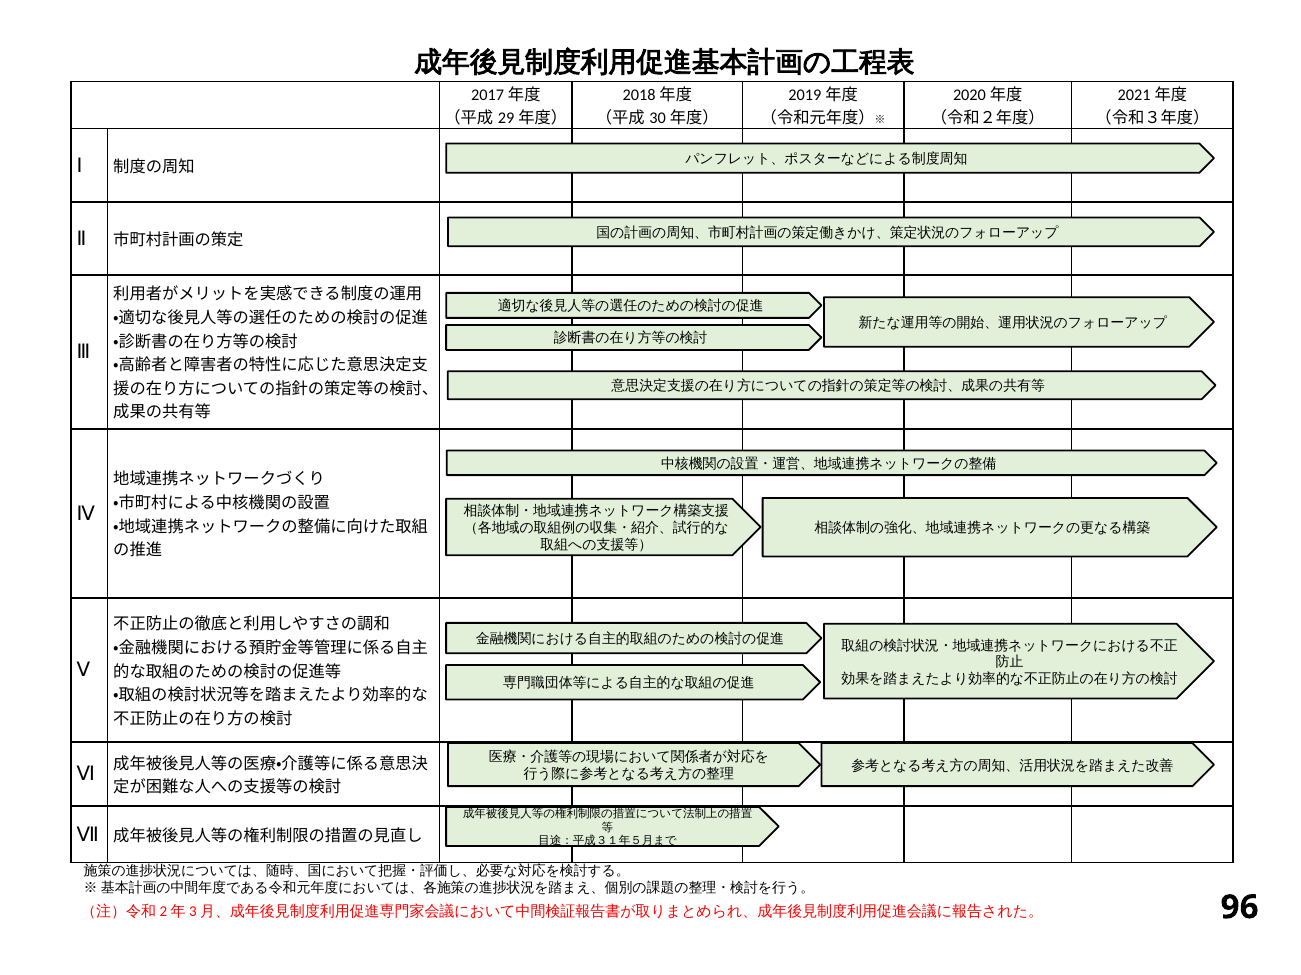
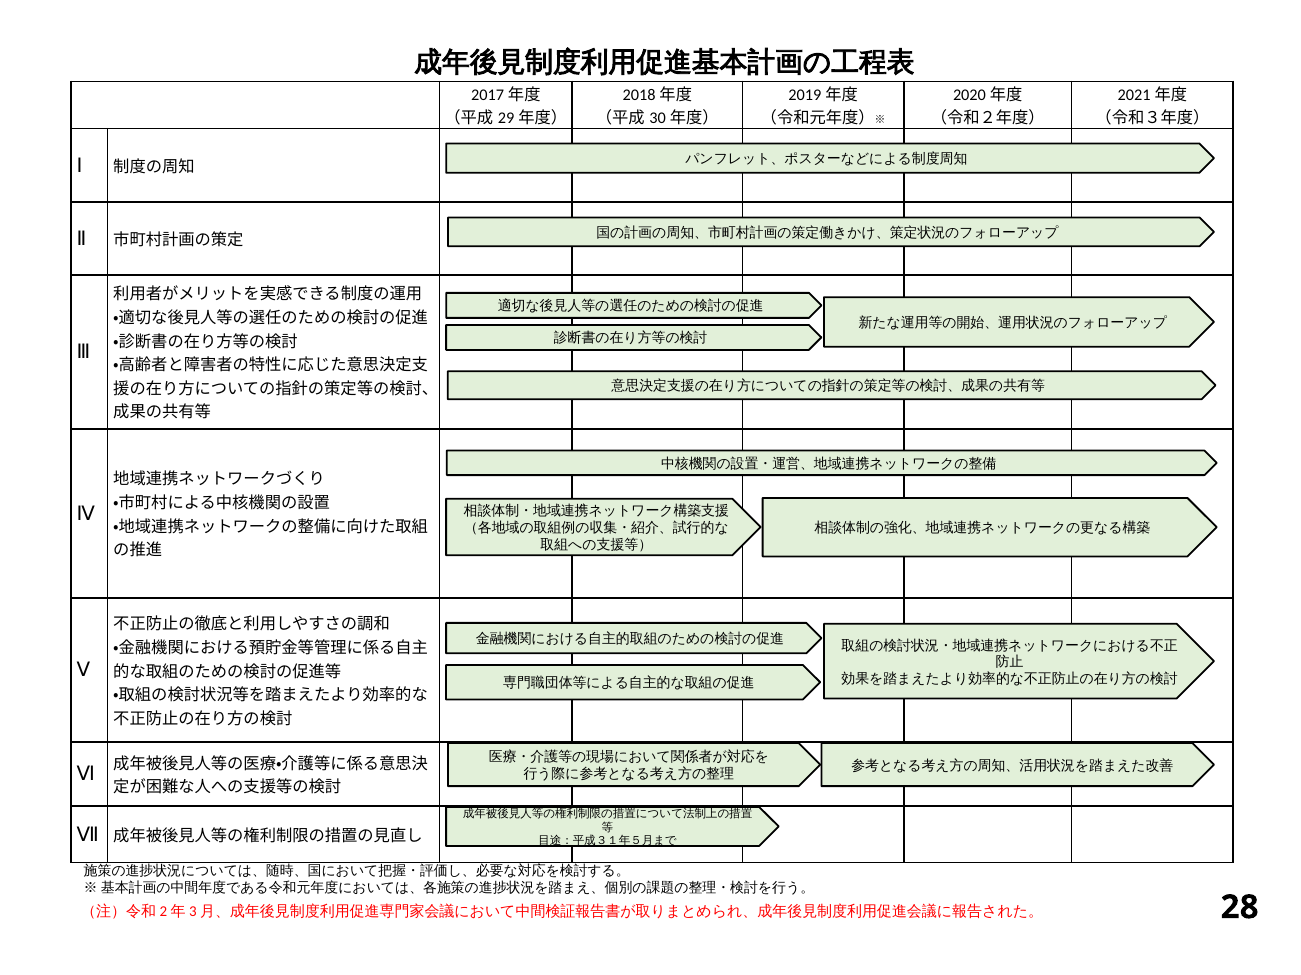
96: 96 -> 28
